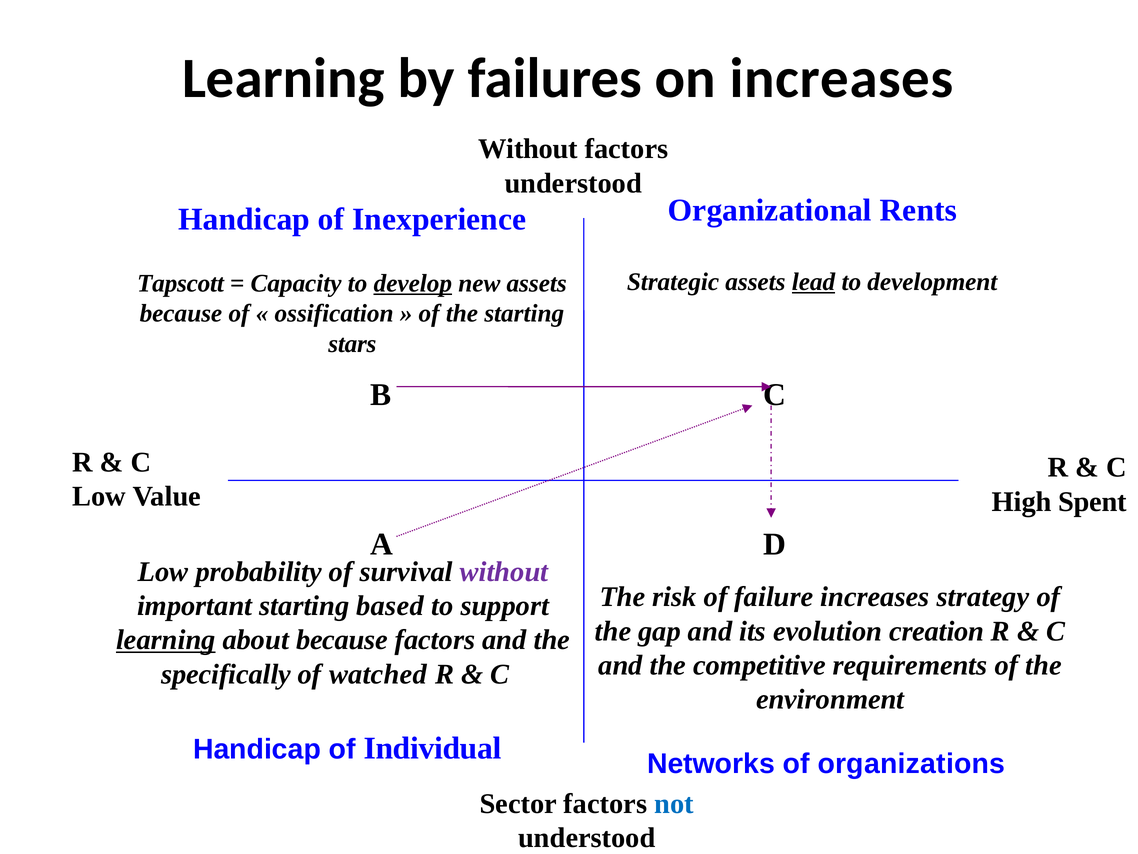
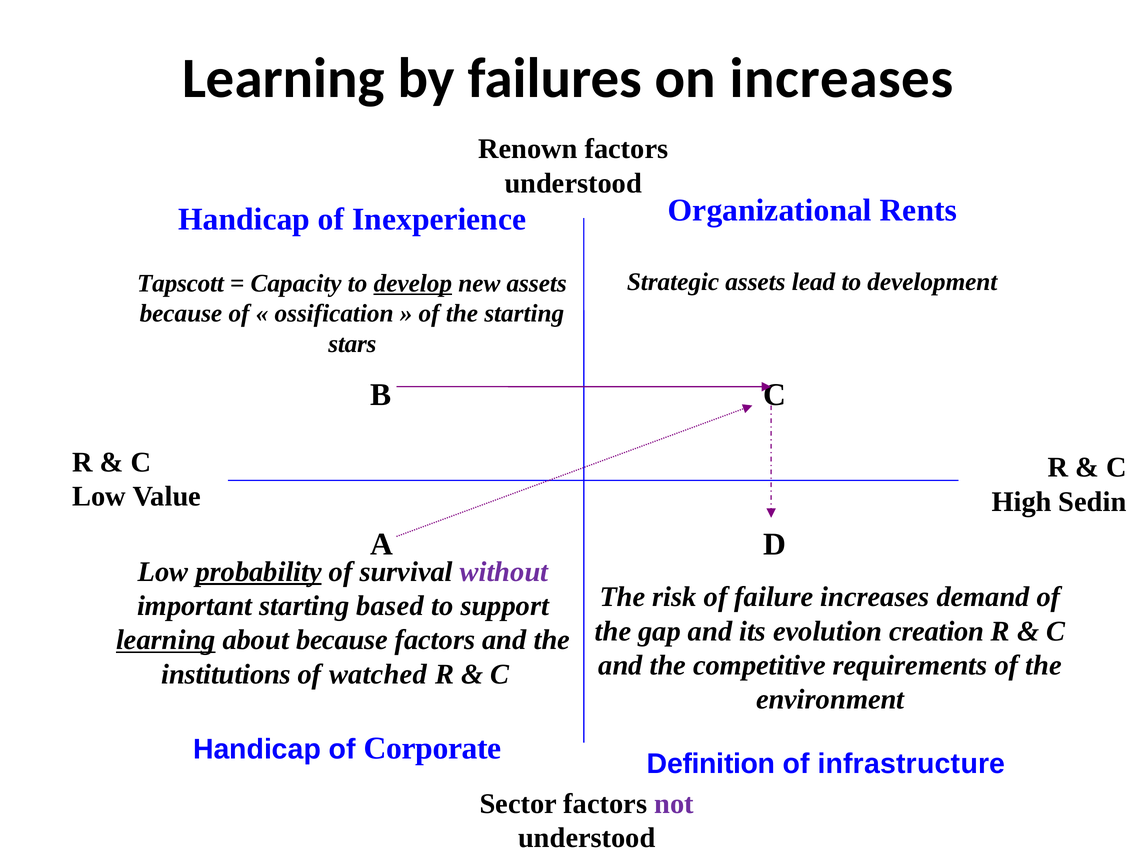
Without at (528, 149): Without -> Renown
lead underline: present -> none
Spent: Spent -> Sedin
probability underline: none -> present
strategy: strategy -> demand
specifically: specifically -> institutions
Individual: Individual -> Corporate
Networks: Networks -> Definition
organizations: organizations -> infrastructure
not colour: blue -> purple
